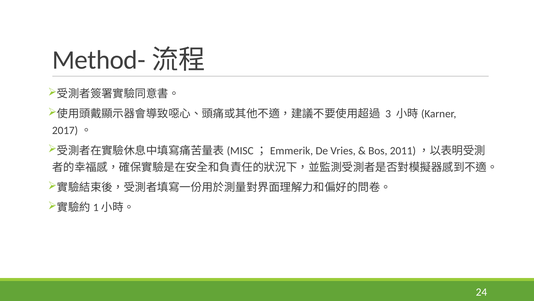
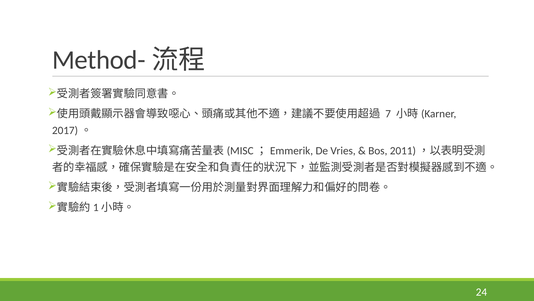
3: 3 -> 7
